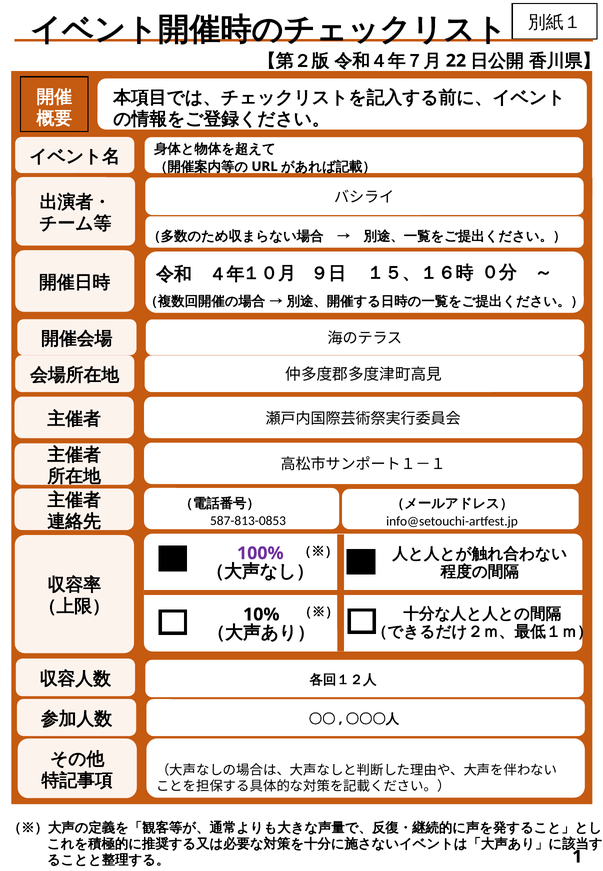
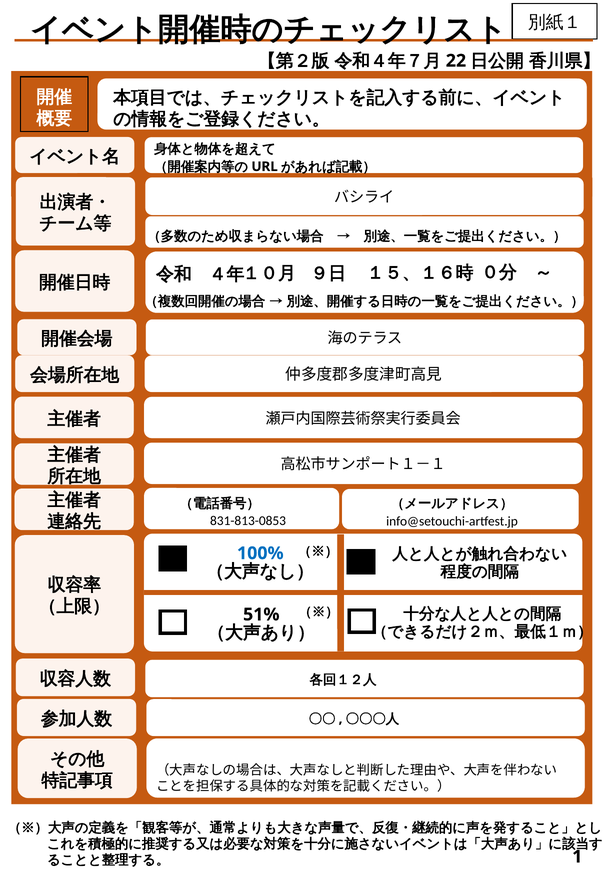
587-813-0853: 587-813-0853 -> 831-813-0853
100% colour: purple -> blue
10%: 10% -> 51%
